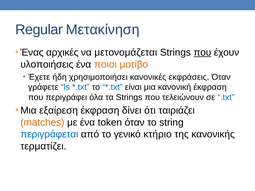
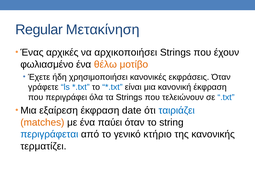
μετονομάζεται: μετονομάζεται -> αρχικοποιήσει
που at (202, 53) underline: present -> none
υλοποιήσεις: υλοποιήσεις -> φωλιασμένο
ποιοι: ποιοι -> θέλω
δίνει: δίνει -> date
ταιριάζει colour: black -> blue
token: token -> παύει
